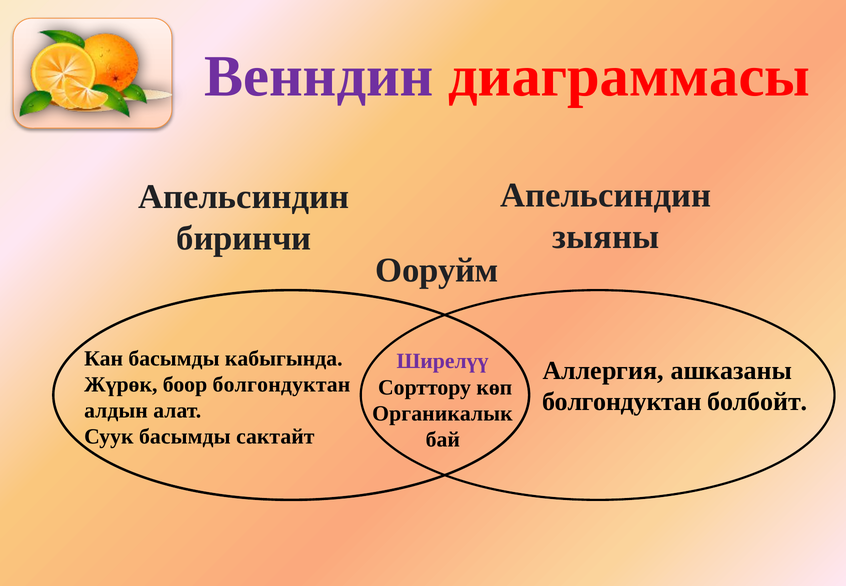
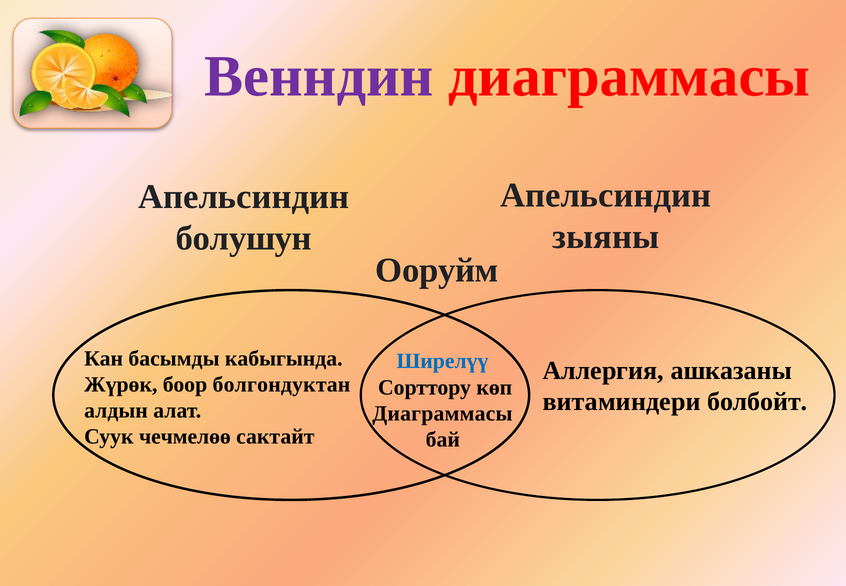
биринчи: биринчи -> болушун
Ширелүү colour: purple -> blue
болгондуктан at (622, 401): болгондуктан -> витаминдери
Органикалык at (442, 413): Органикалык -> Диаграммасы
Суук басымды: басымды -> чечмелөө
